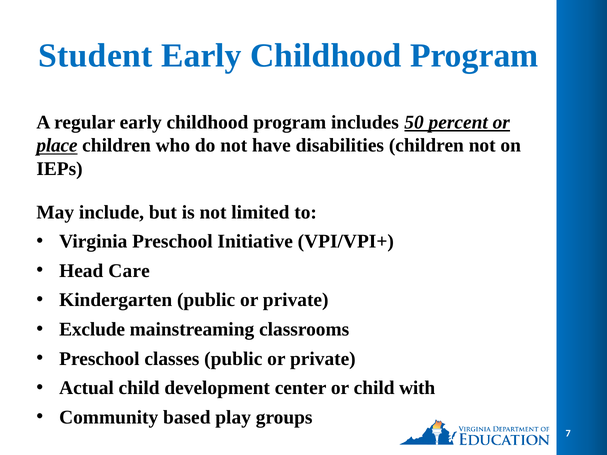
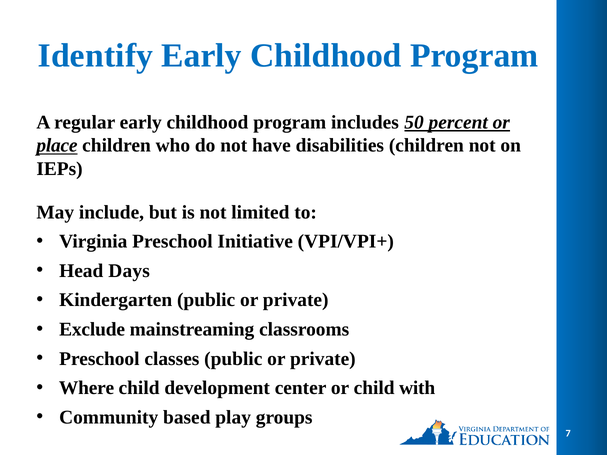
Student: Student -> Identify
Care: Care -> Days
Actual: Actual -> Where
